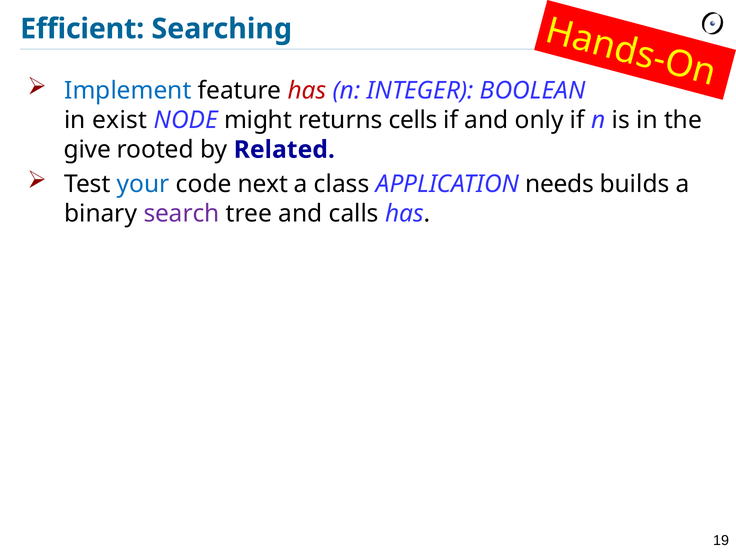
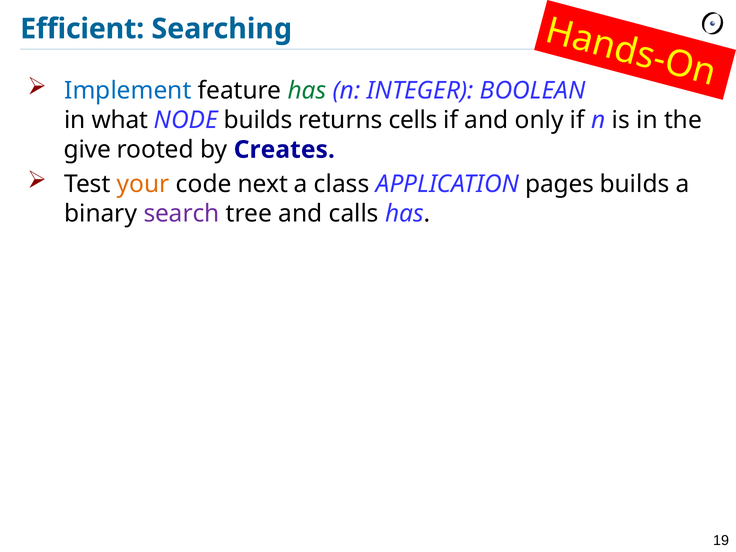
has at (307, 91) colour: red -> green
exist: exist -> what
NODE might: might -> builds
Related: Related -> Creates
your colour: blue -> orange
needs: needs -> pages
